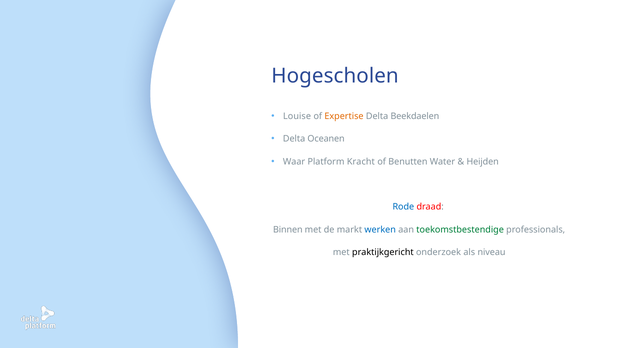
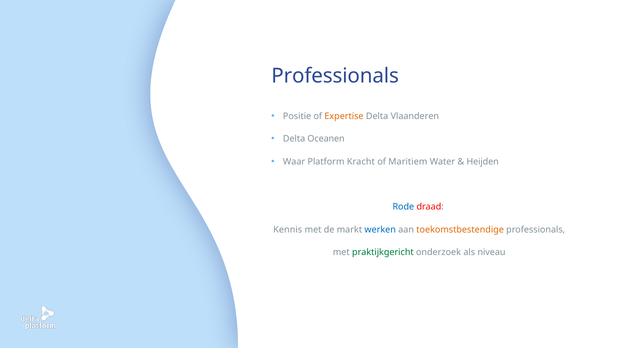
Hogescholen at (335, 76): Hogescholen -> Professionals
Louise: Louise -> Positie
Beekdaelen: Beekdaelen -> Vlaanderen
Benutten: Benutten -> Maritiem
Binnen: Binnen -> Kennis
toekomstbestendige colour: green -> orange
praktijkgericht colour: black -> green
